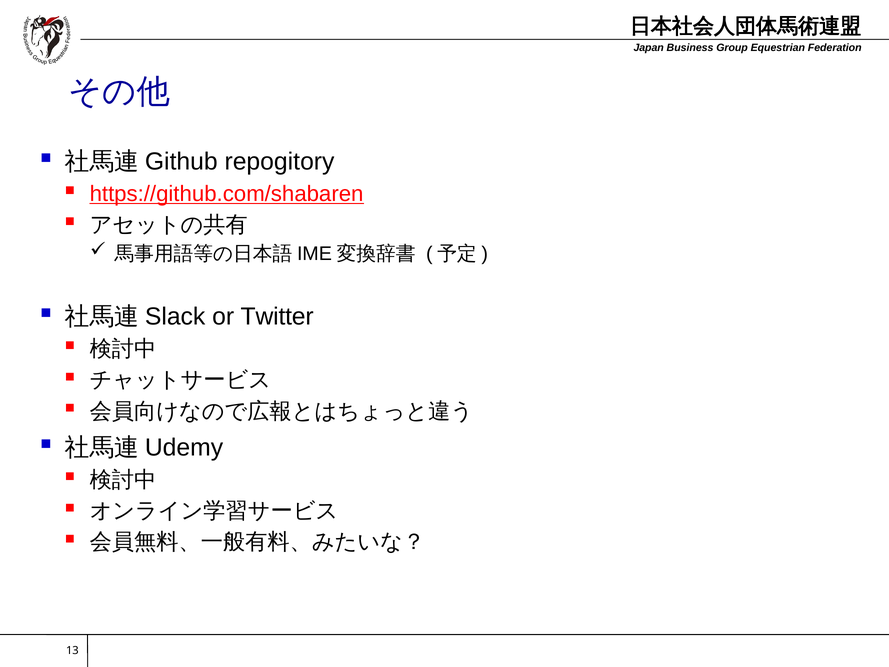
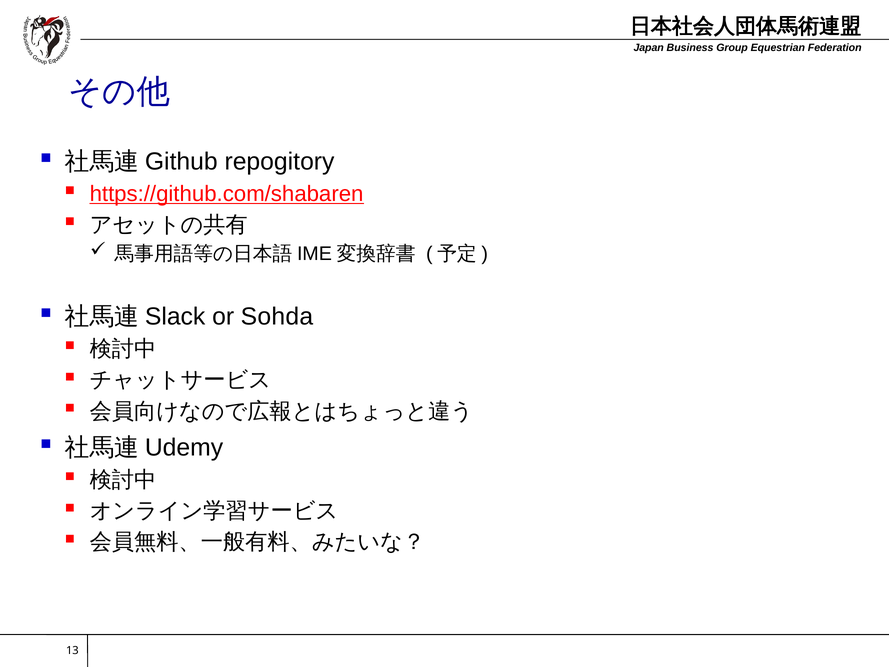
Twitter: Twitter -> Sohda
